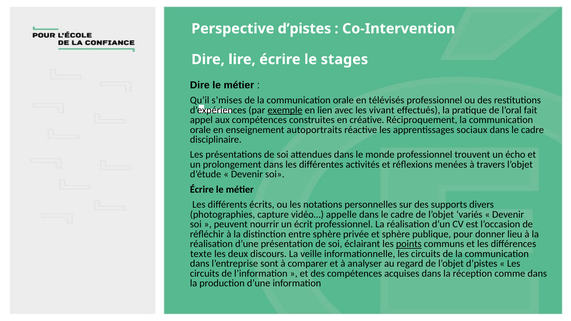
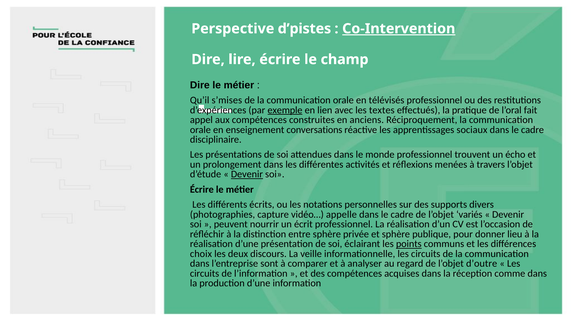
Co-Intervention underline: none -> present
stages: stages -> champ
vivant: vivant -> textes
créative: créative -> anciens
autoportraits: autoportraits -> conversations
Devenir at (247, 174) underline: none -> present
texte: texte -> choix
l’objet d’pistes: d’pistes -> d’outre
